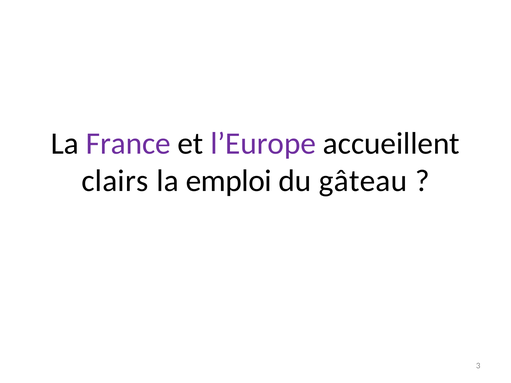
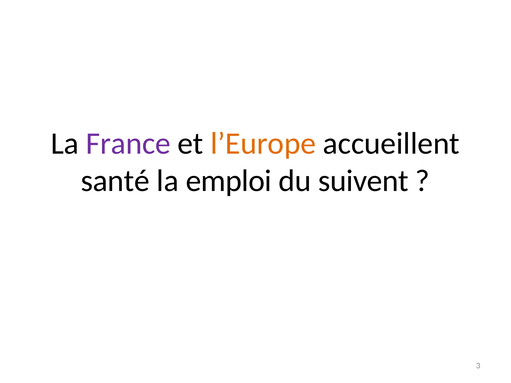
l’Europe colour: purple -> orange
clairs: clairs -> santé
gâteau: gâteau -> suivent
